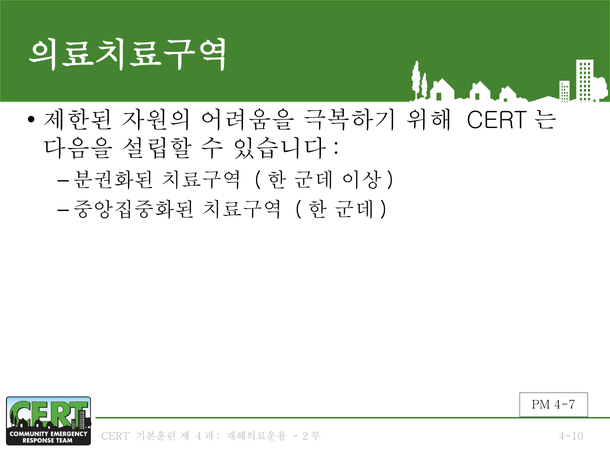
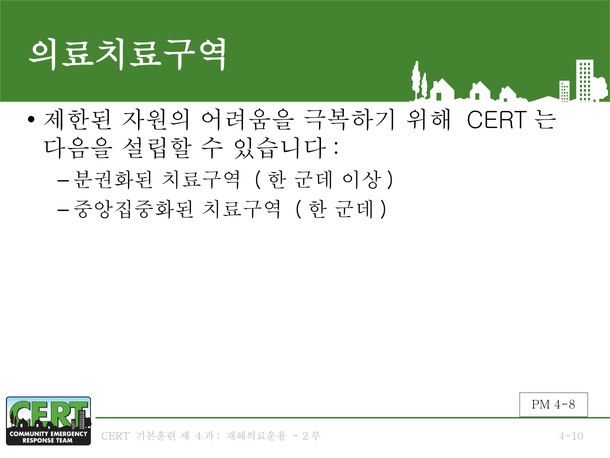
4-7: 4-7 -> 4-8
